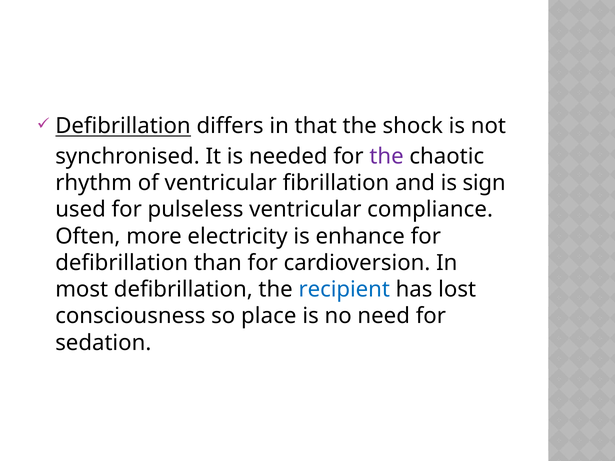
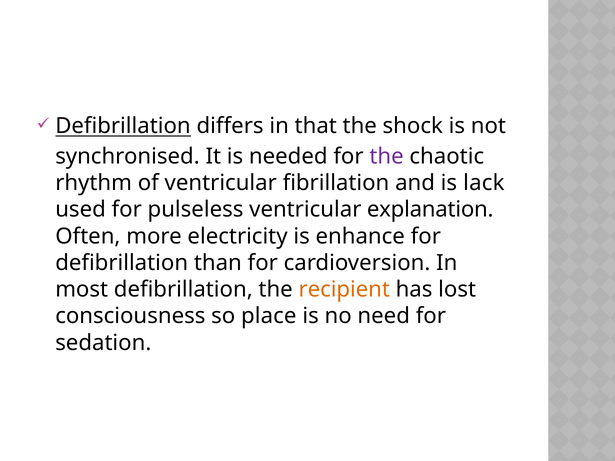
sign: sign -> lack
compliance: compliance -> explanation
recipient colour: blue -> orange
